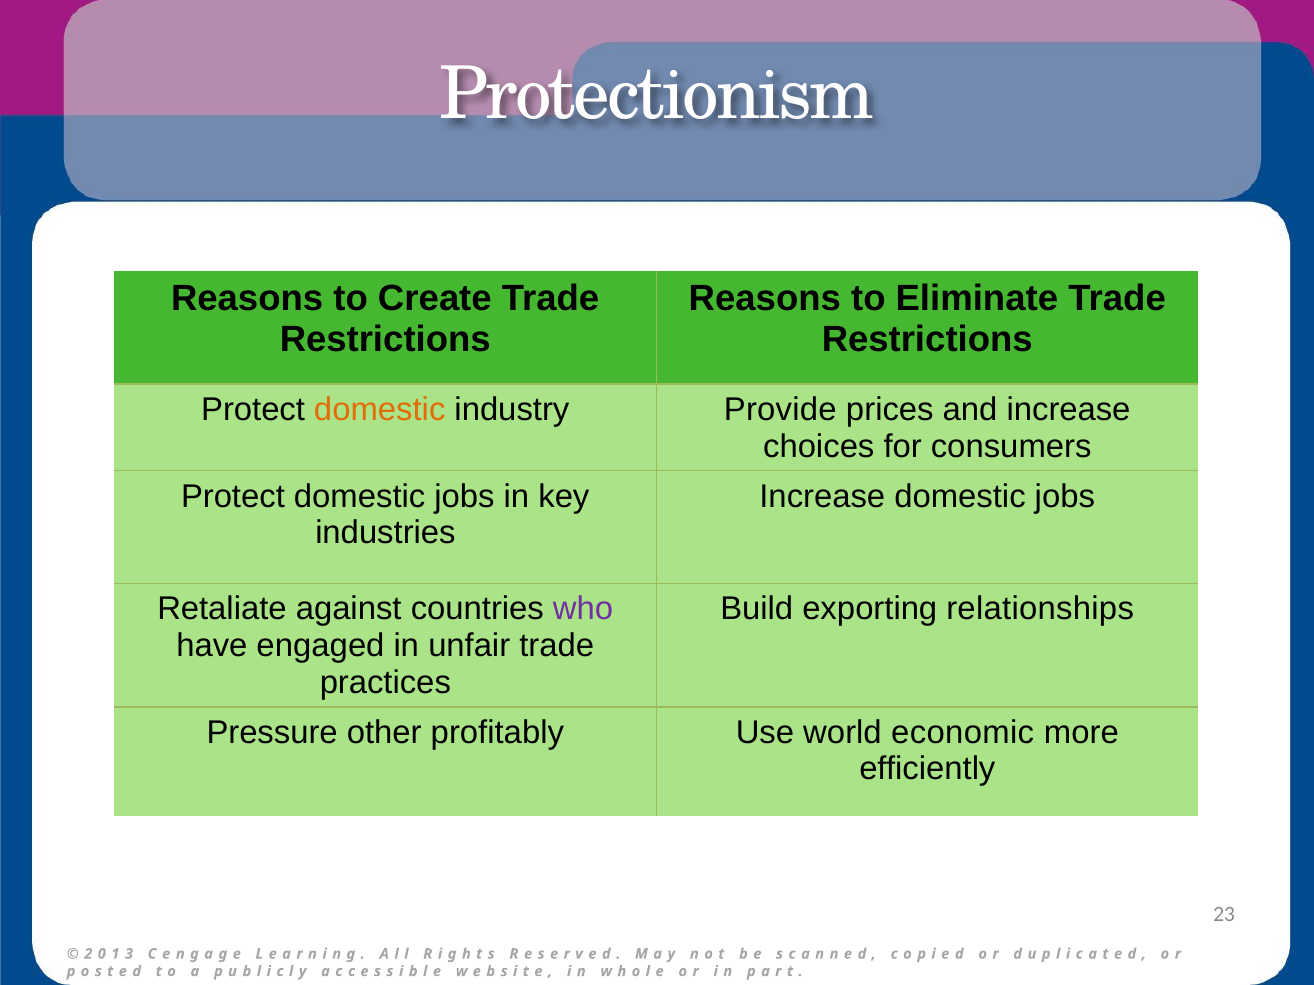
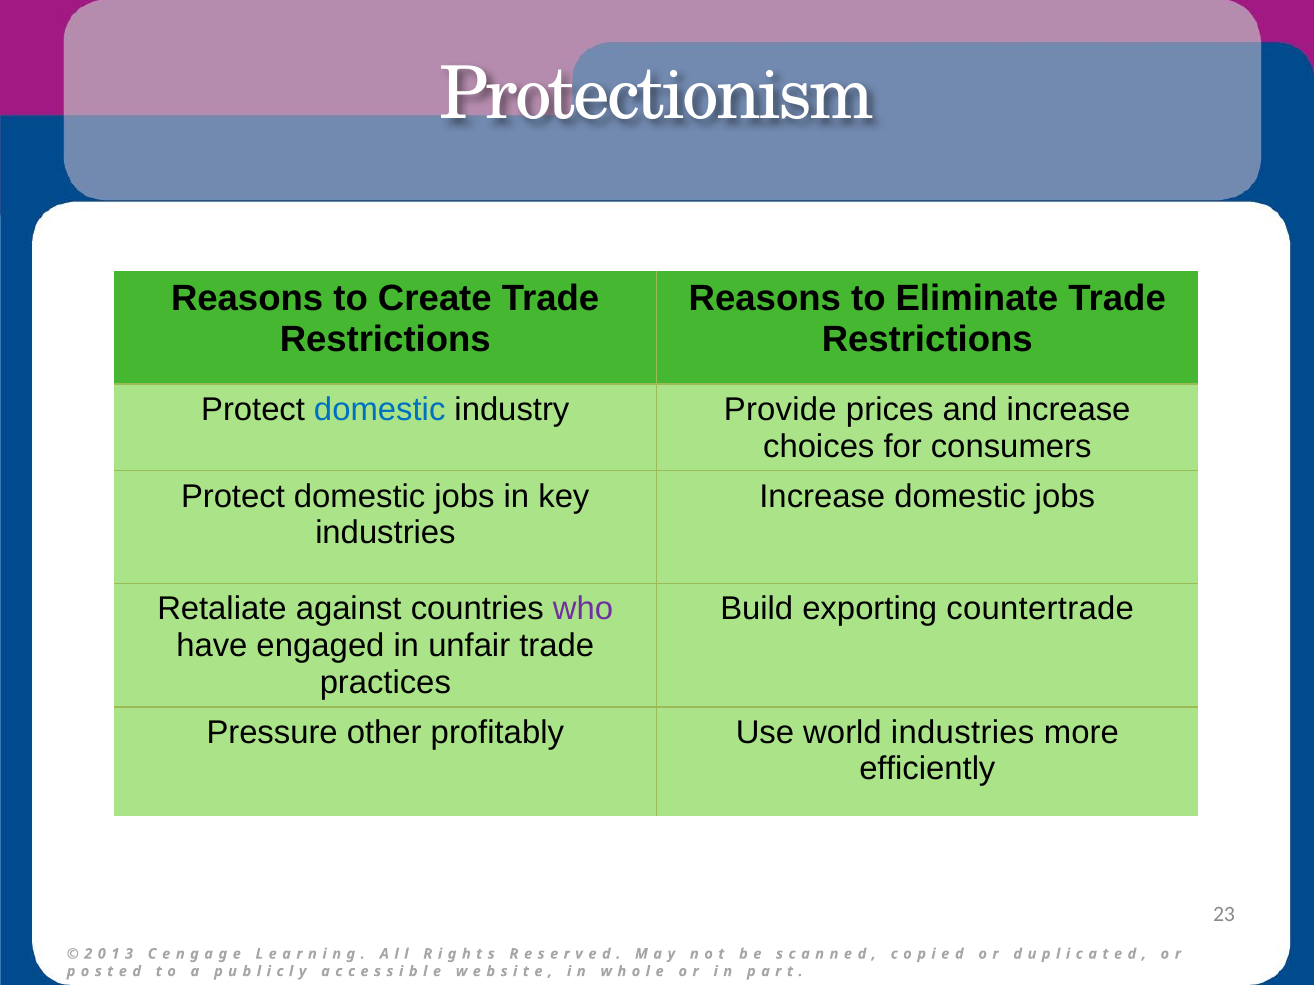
domestic at (380, 410) colour: orange -> blue
relationships: relationships -> countertrade
world economic: economic -> industries
